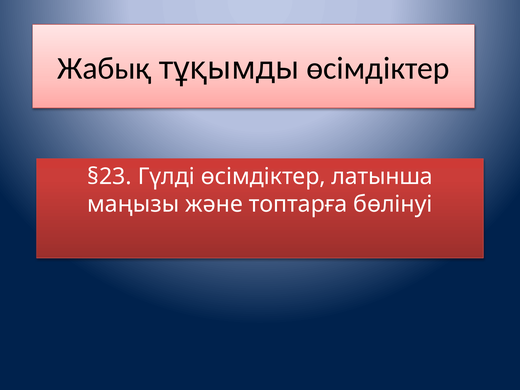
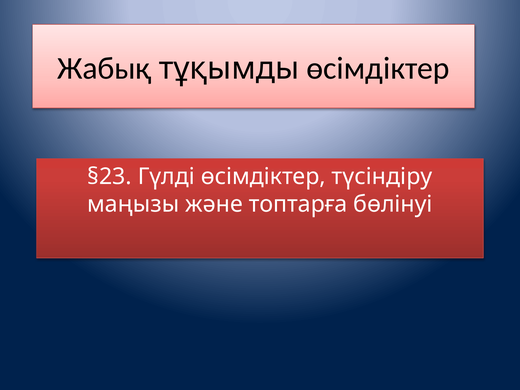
латынша: латынша -> түсіндіру
